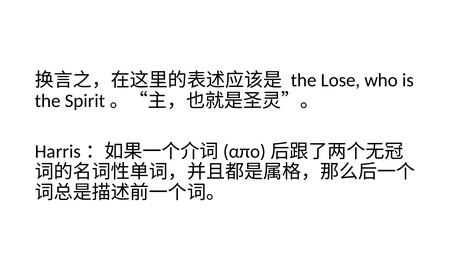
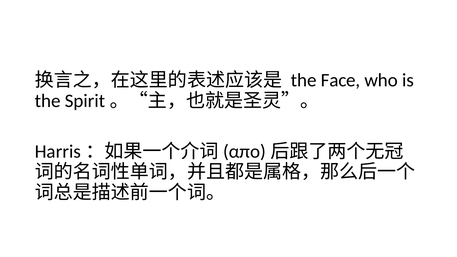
Lose: Lose -> Face
